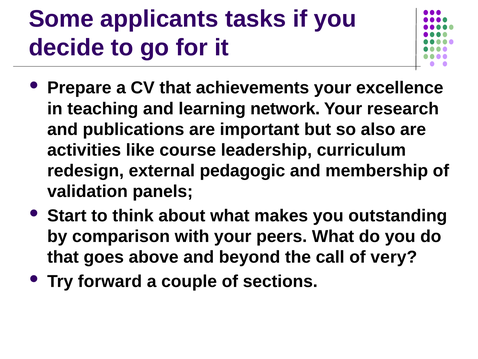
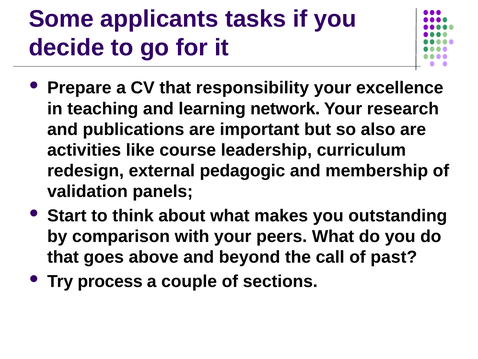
achievements: achievements -> responsibility
very: very -> past
forward: forward -> process
